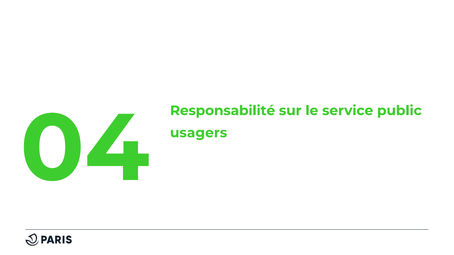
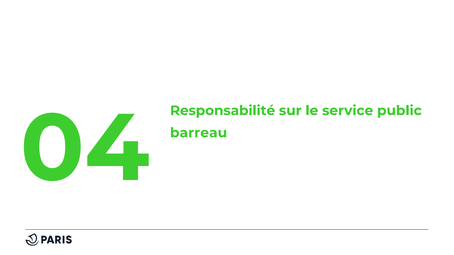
usagers: usagers -> barreau
